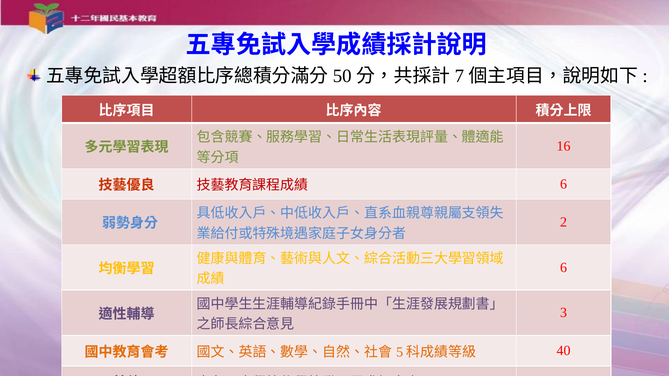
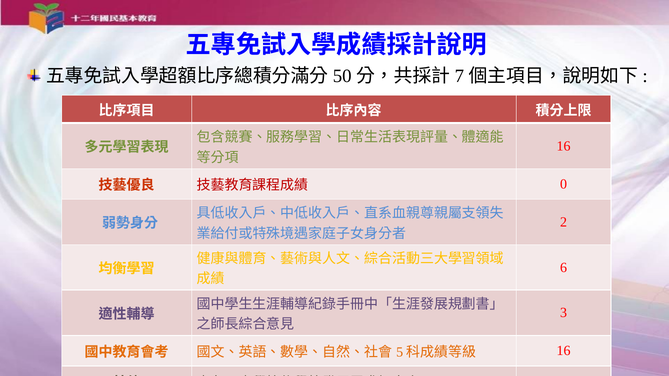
6 at (564, 184): 6 -> 0
40 at (564, 351): 40 -> 16
